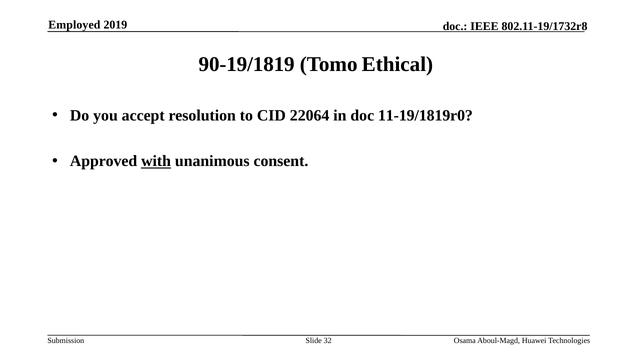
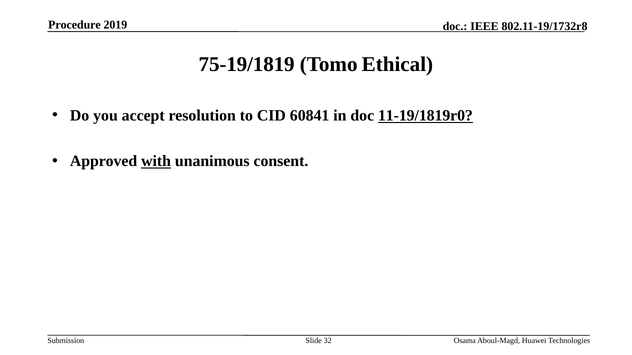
Employed: Employed -> Procedure
90-19/1819: 90-19/1819 -> 75-19/1819
22064: 22064 -> 60841
11-19/1819r0 underline: none -> present
